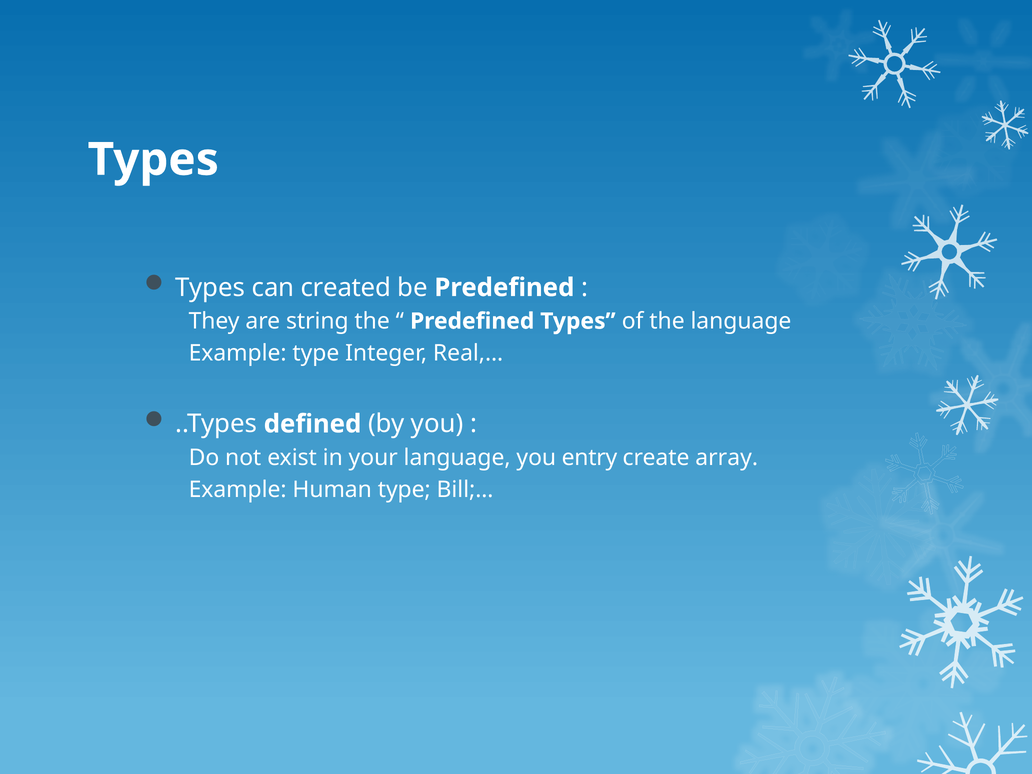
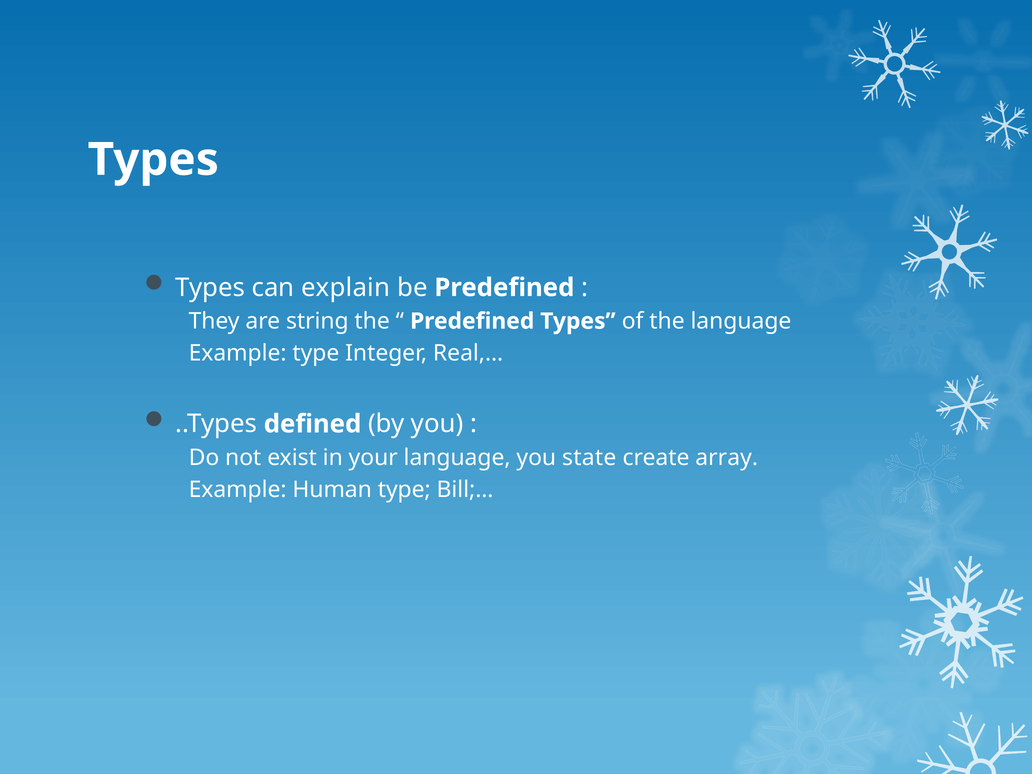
created: created -> explain
entry: entry -> state
